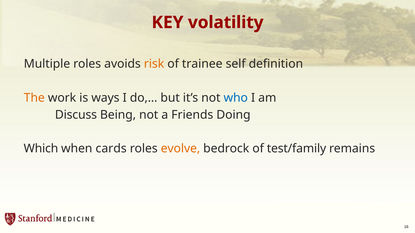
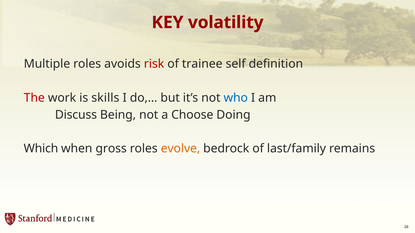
risk colour: orange -> red
The colour: orange -> red
ways: ways -> skills
Friends: Friends -> Choose
cards: cards -> gross
test/family: test/family -> last/family
